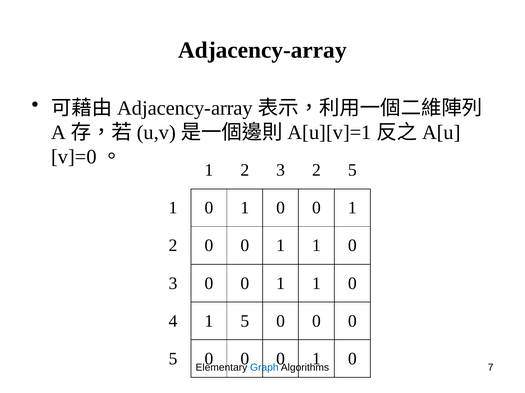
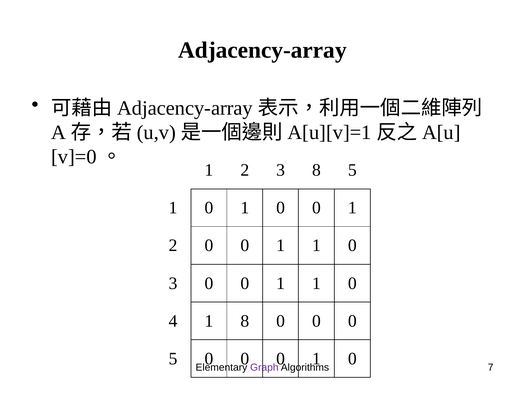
3 2: 2 -> 8
1 5: 5 -> 8
Graph colour: blue -> purple
